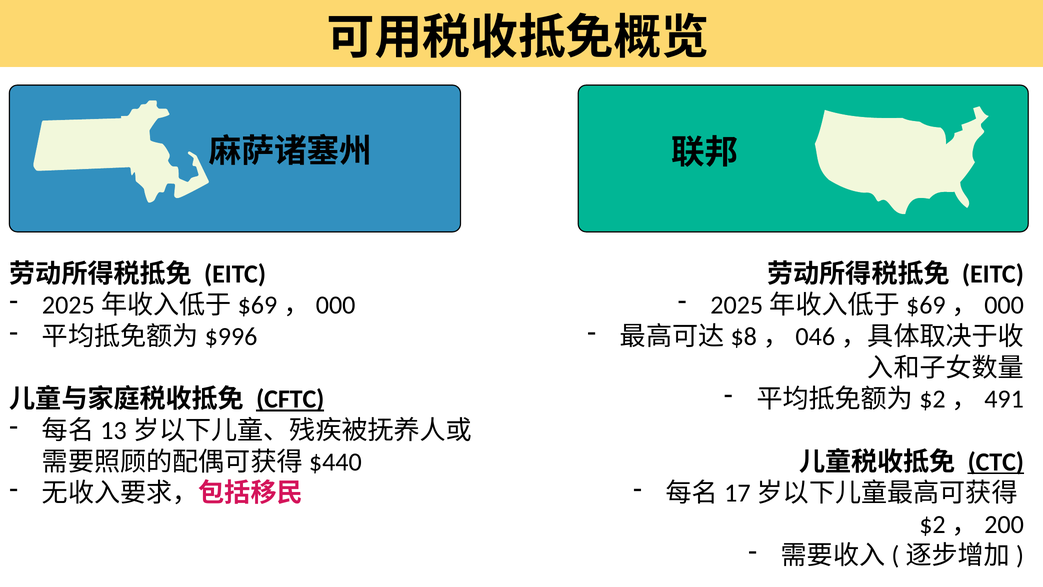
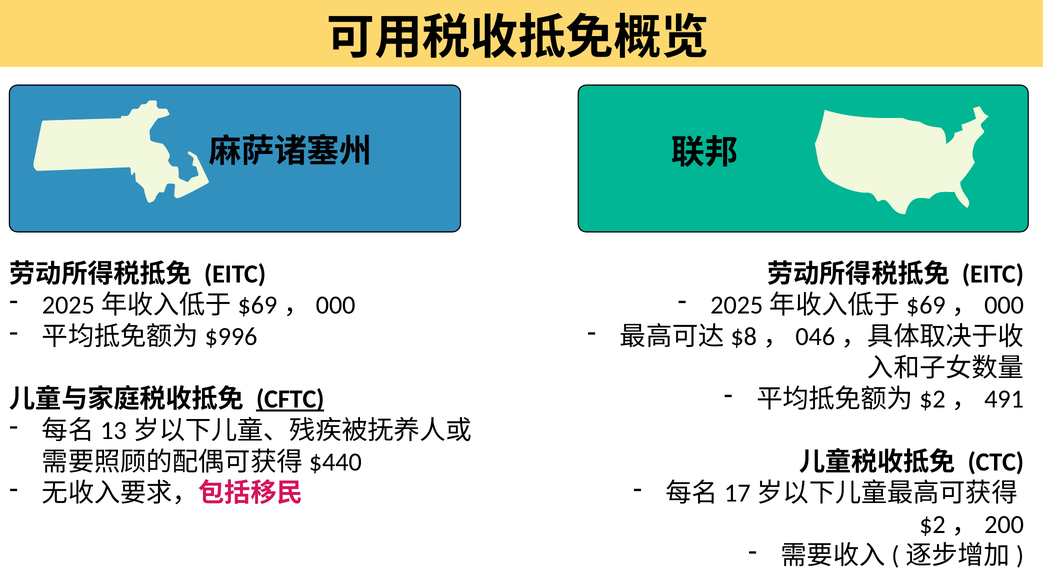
CTC underline: present -> none
